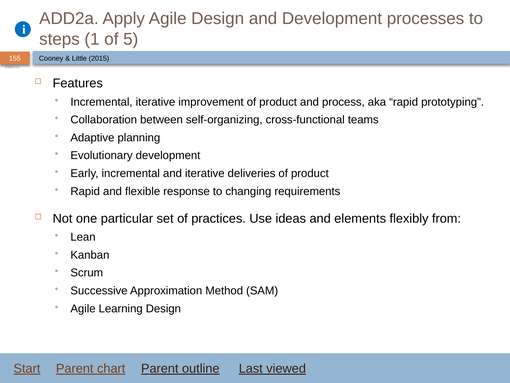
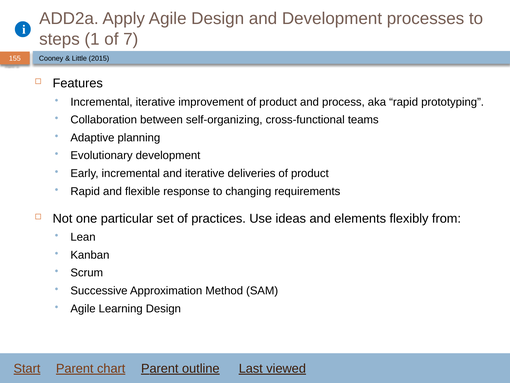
5: 5 -> 7
